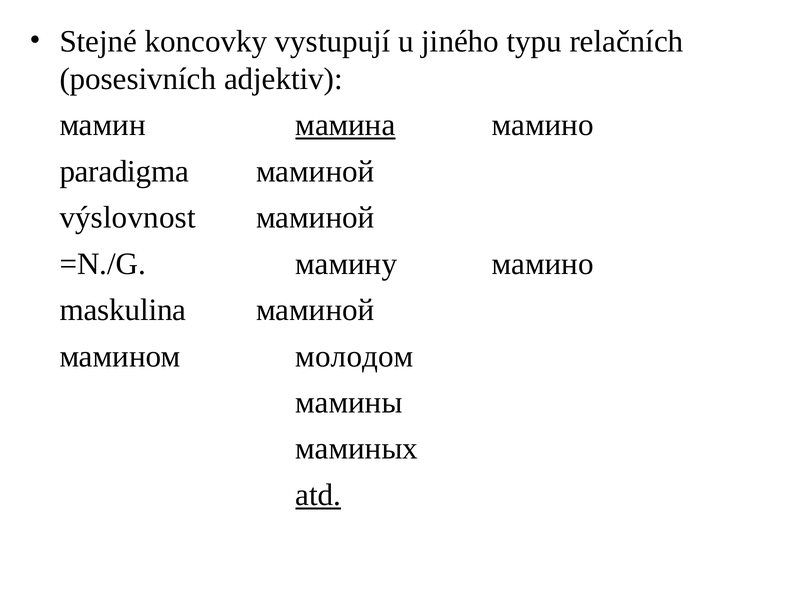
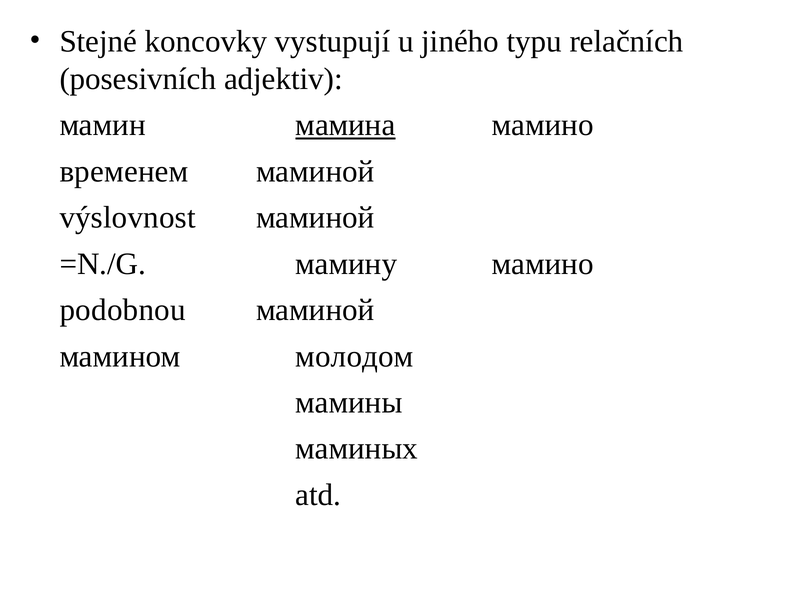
paradigma: paradigma -> временем
maskulina: maskulina -> podobnou
atd underline: present -> none
